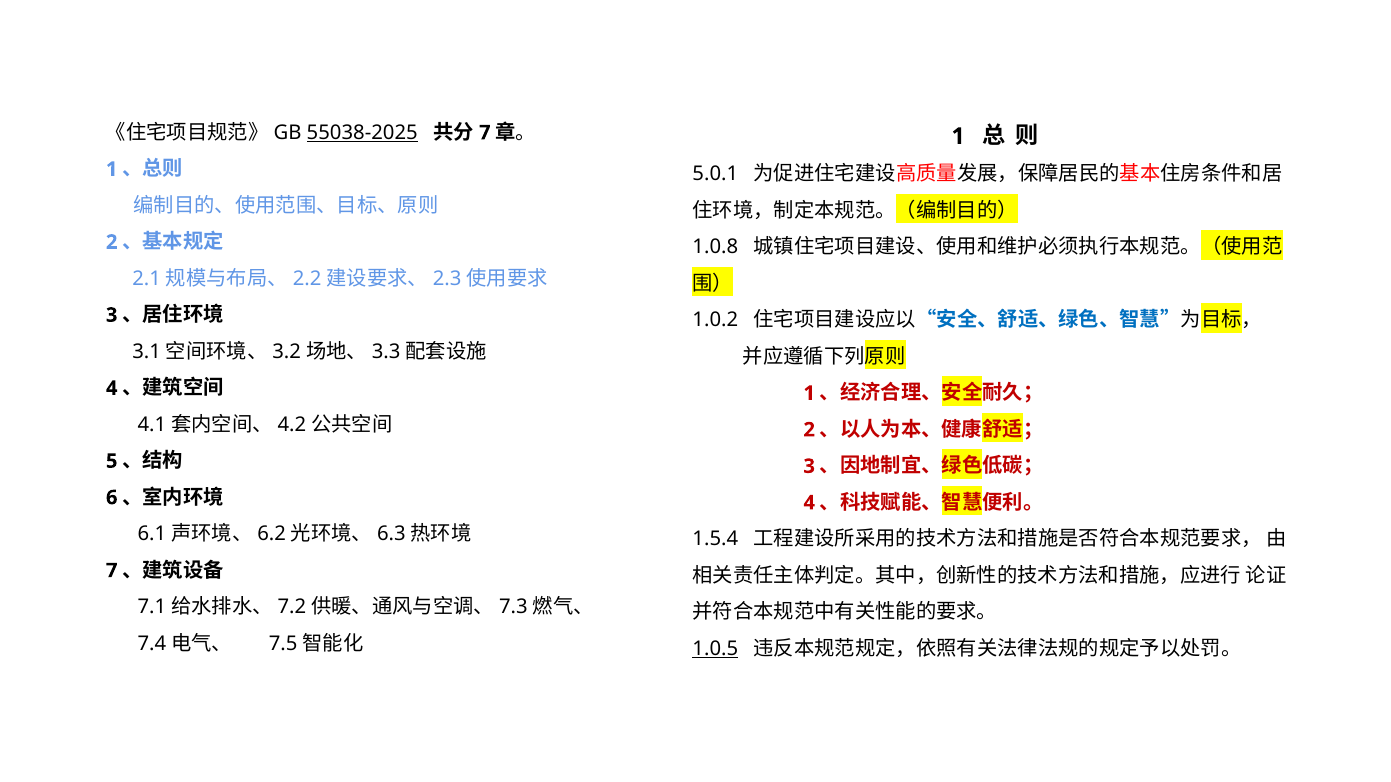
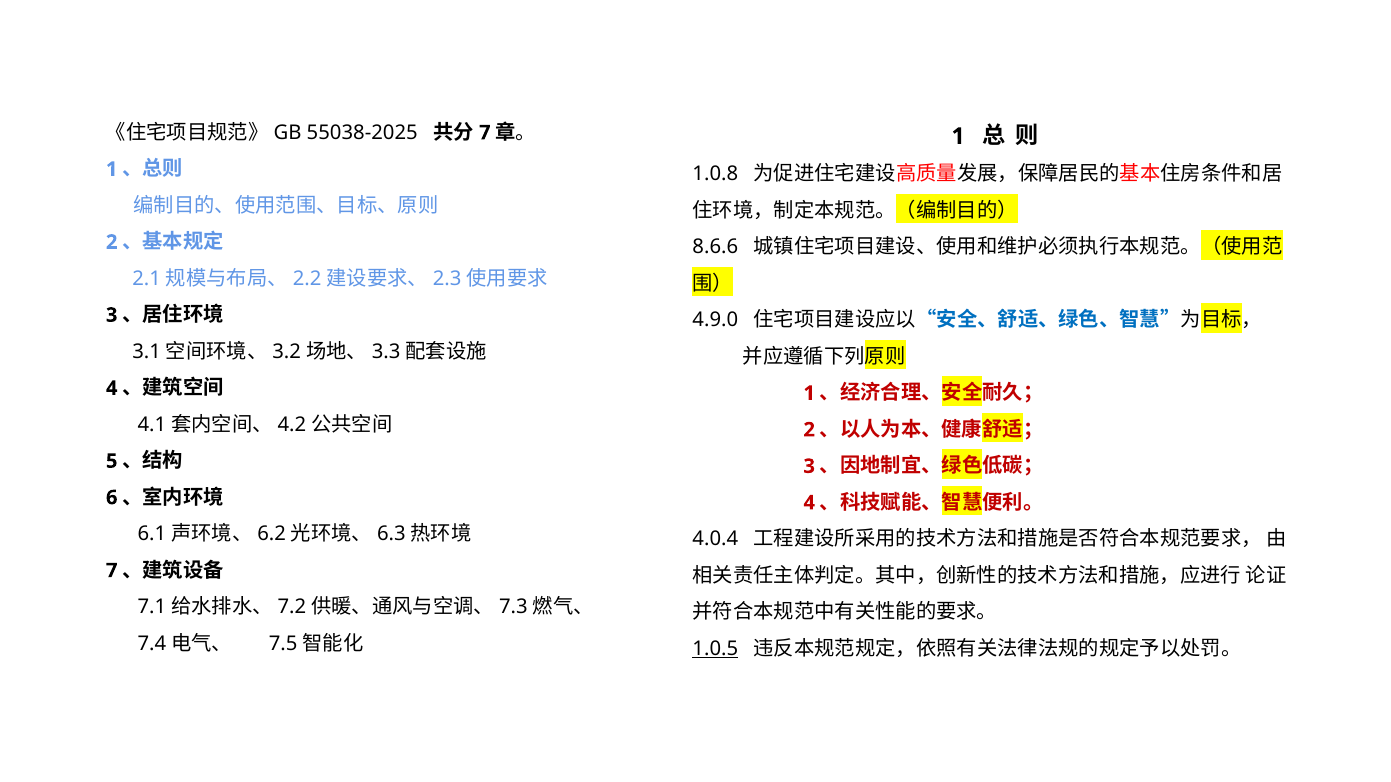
55038-2025 underline: present -> none
5.0.1: 5.0.1 -> 1.0.8
1.0.8: 1.0.8 -> 8.6.6
1.0.2: 1.0.2 -> 4.9.0
1.5.4: 1.5.4 -> 4.0.4
